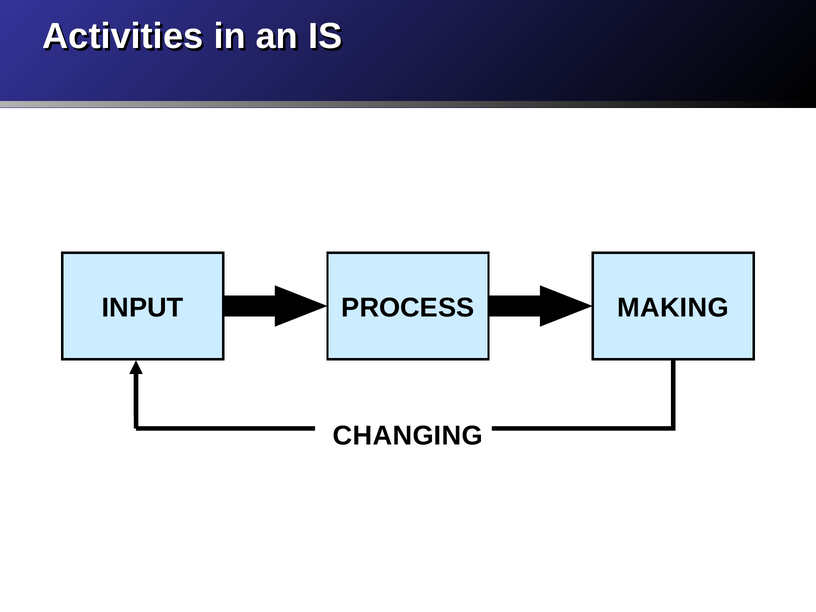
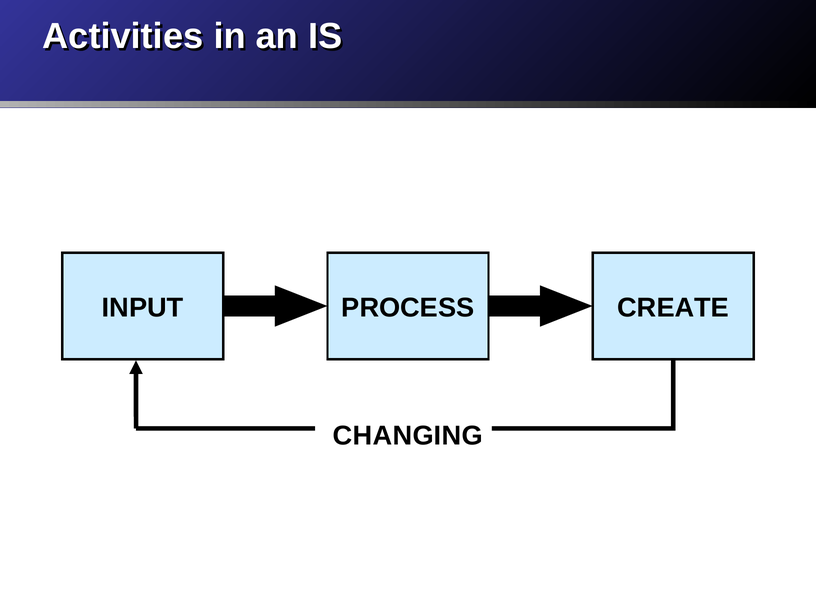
MAKING: MAKING -> CREATE
